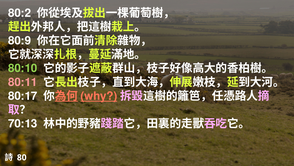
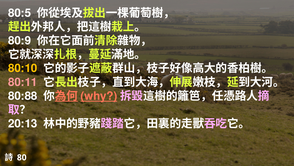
80:2: 80:2 -> 80:5
80:10 colour: light green -> yellow
80:17: 80:17 -> 80:88
70:13: 70:13 -> 20:13
